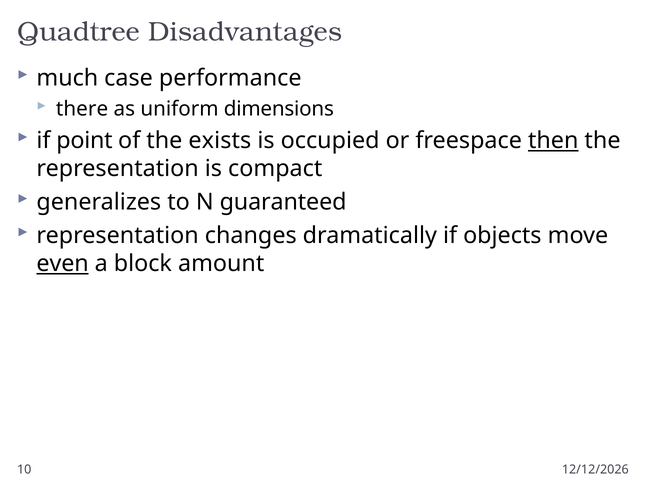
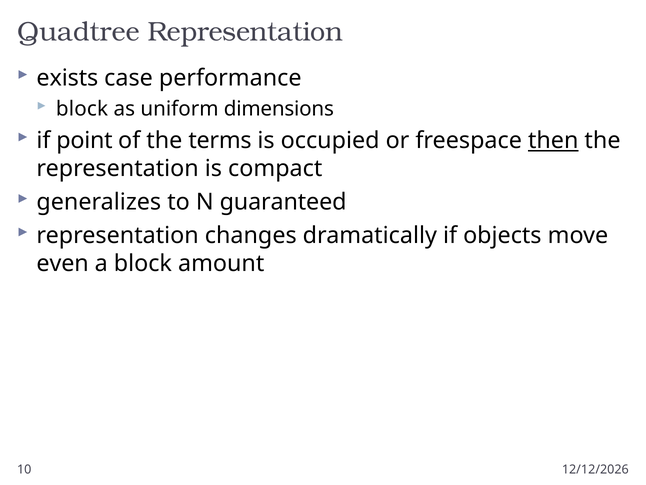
Quadtree Disadvantages: Disadvantages -> Representation
much: much -> exists
there at (82, 109): there -> block
exists: exists -> terms
even underline: present -> none
